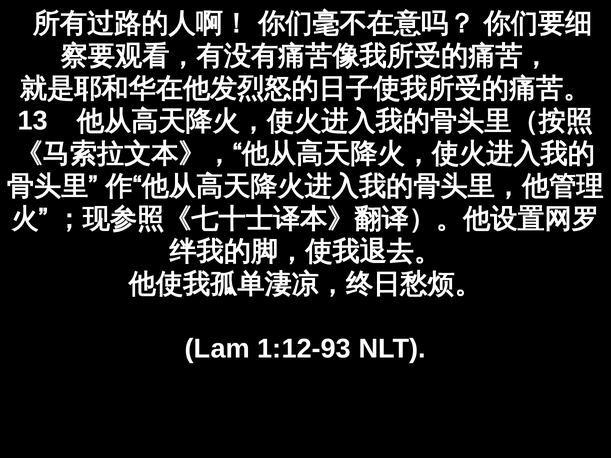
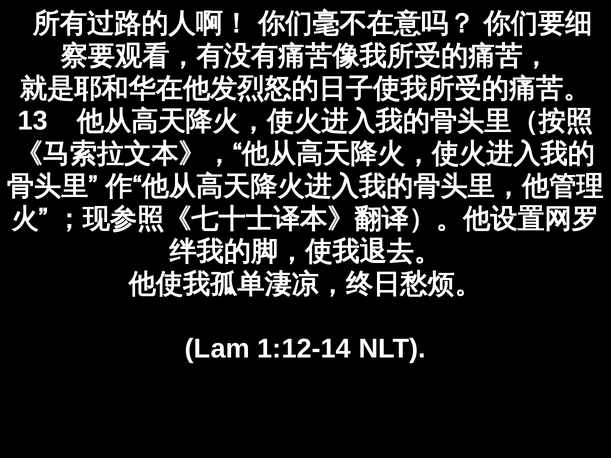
1:12-93: 1:12-93 -> 1:12-14
